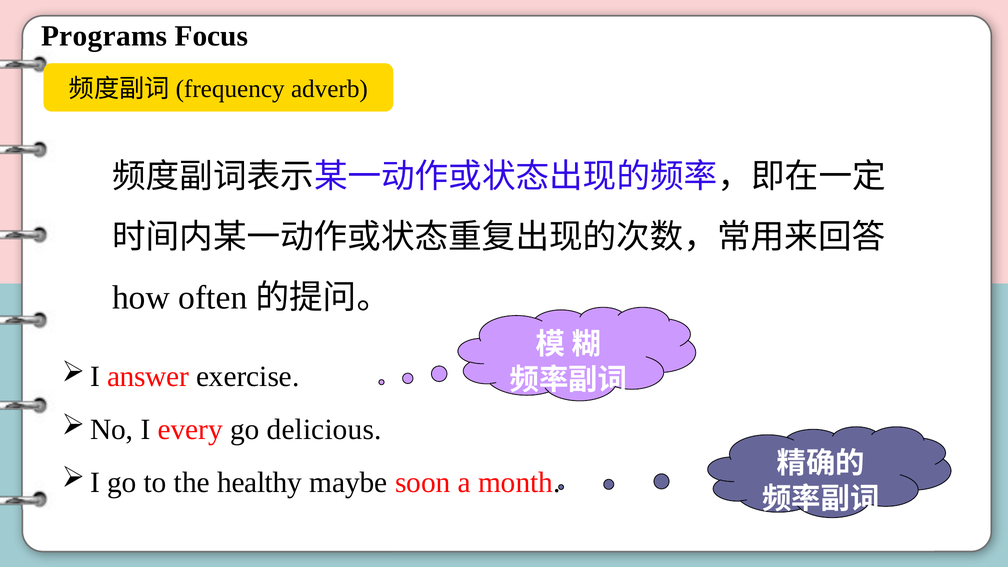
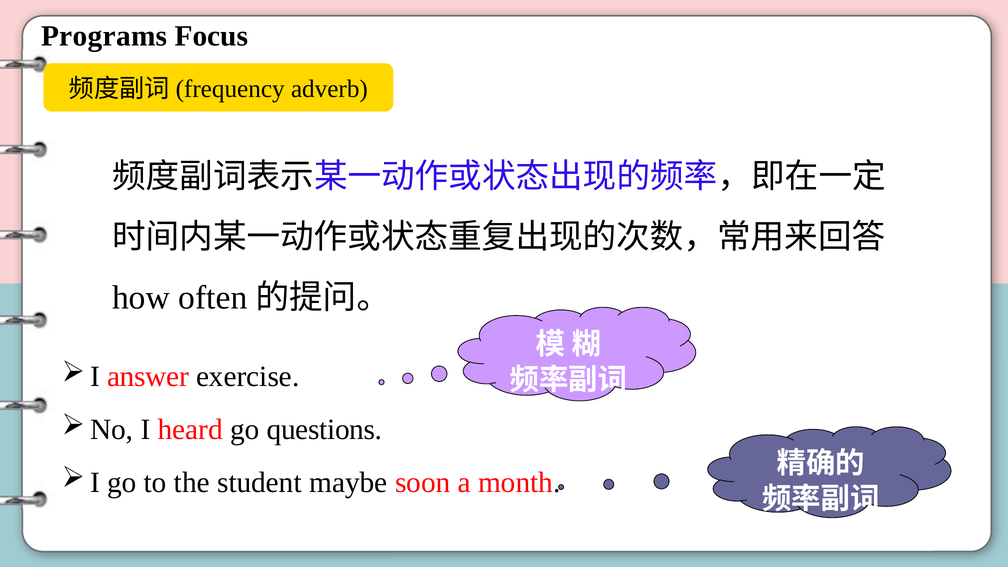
every: every -> heard
delicious: delicious -> questions
healthy: healthy -> student
